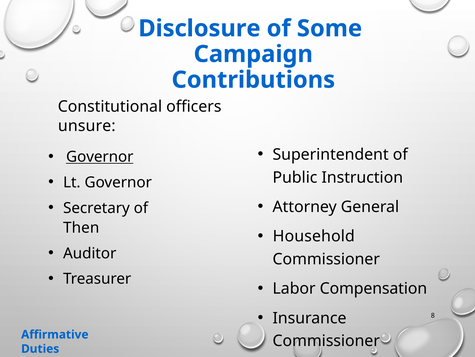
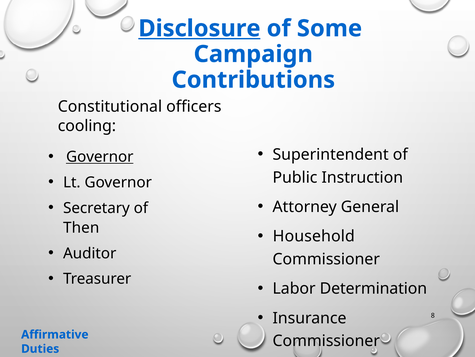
Disclosure underline: none -> present
unsure: unsure -> cooling
Compensation: Compensation -> Determination
